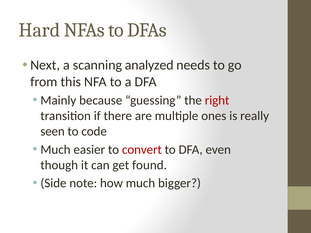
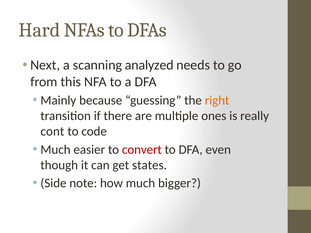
right colour: red -> orange
seen: seen -> cont
found: found -> states
